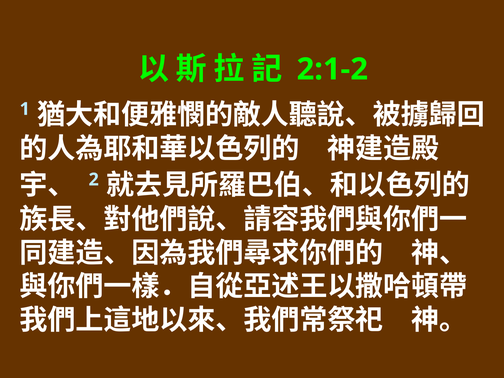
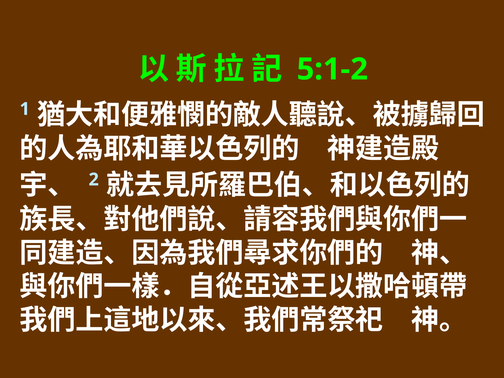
2:1-2: 2:1-2 -> 5:1-2
